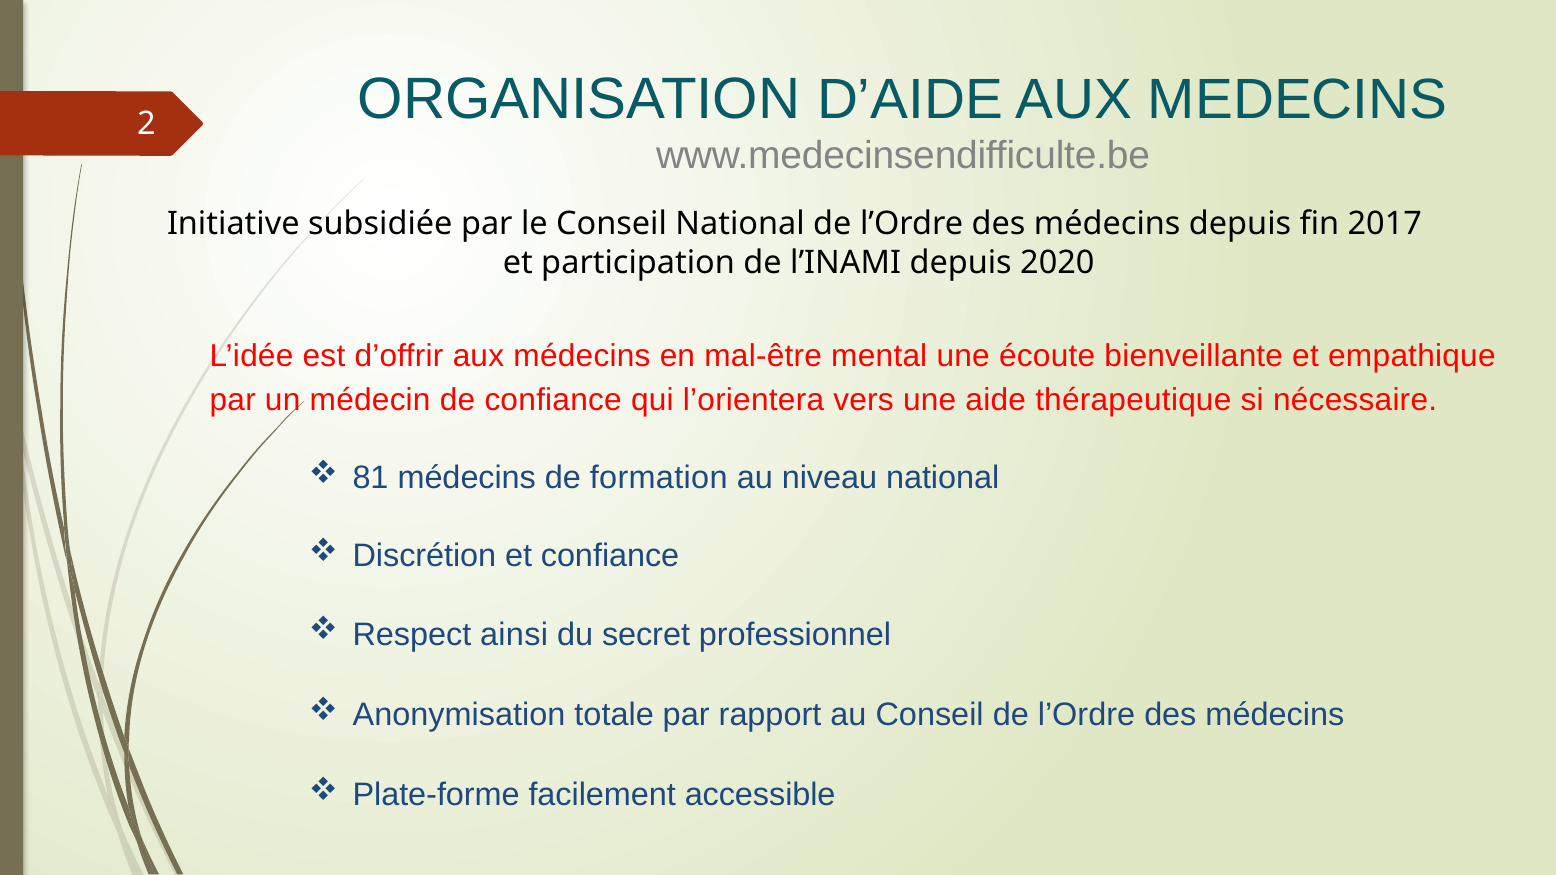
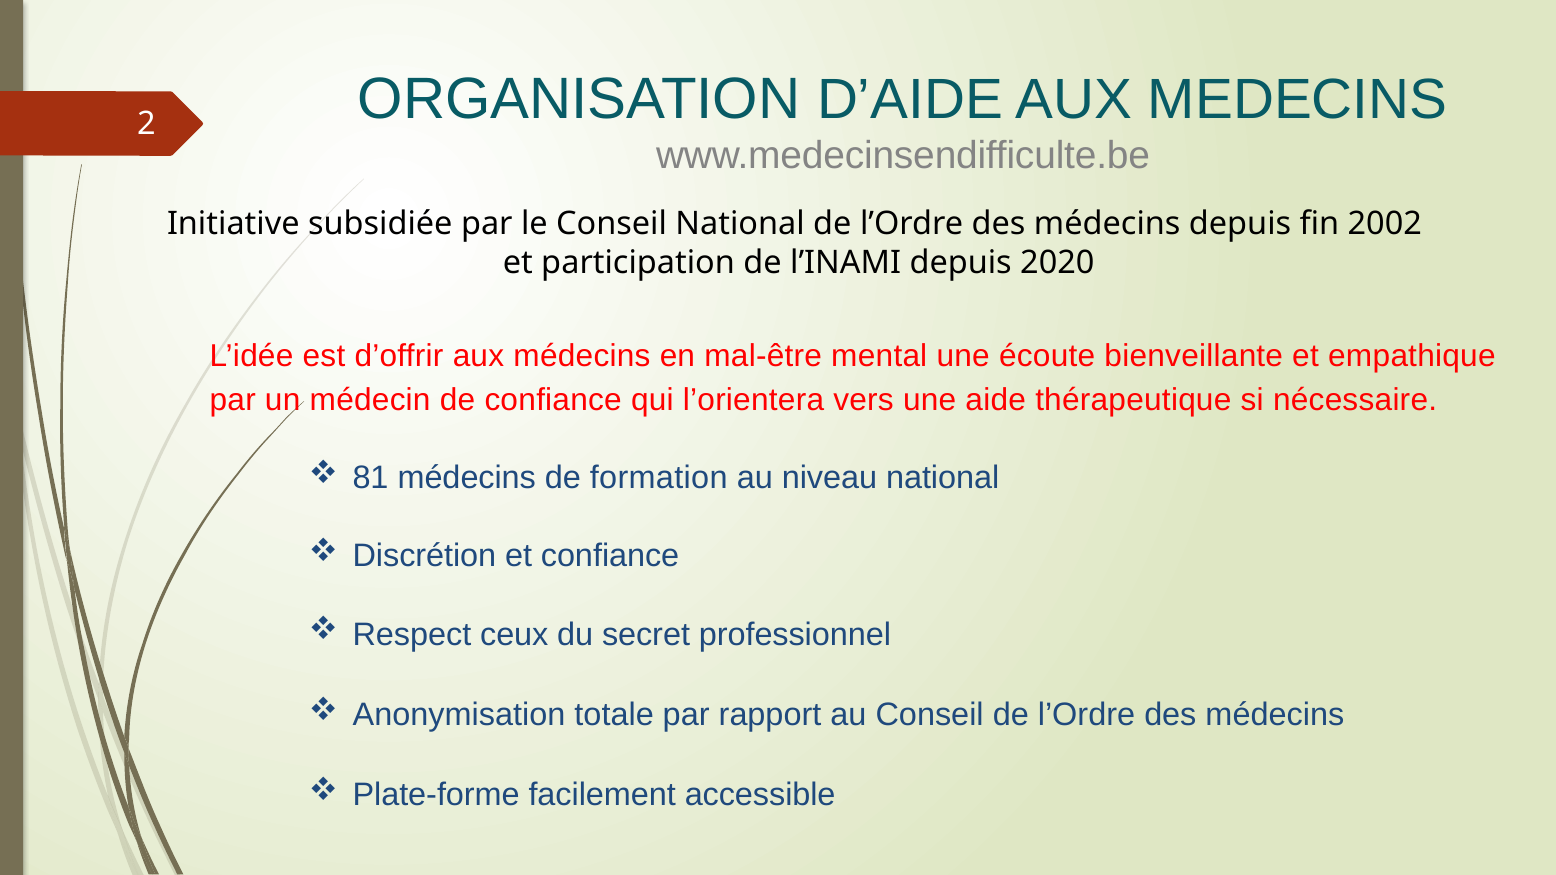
2017: 2017 -> 2002
ainsi: ainsi -> ceux
